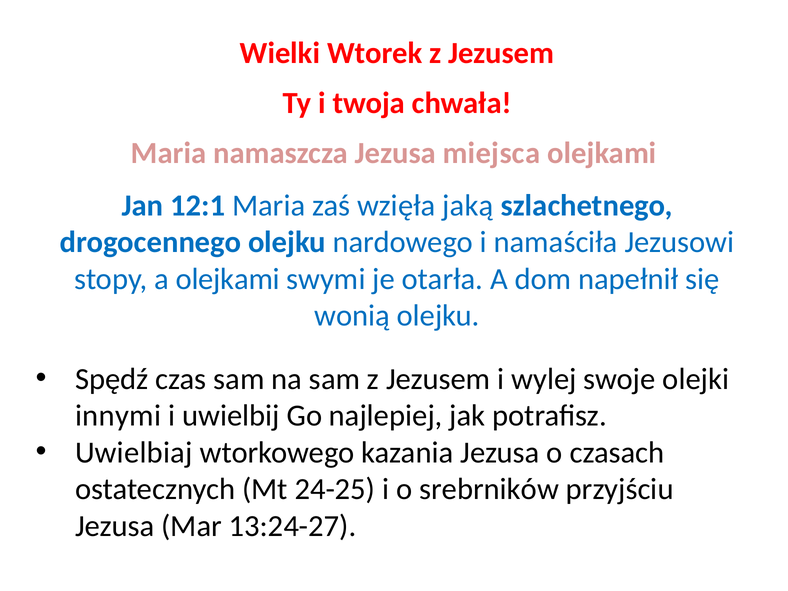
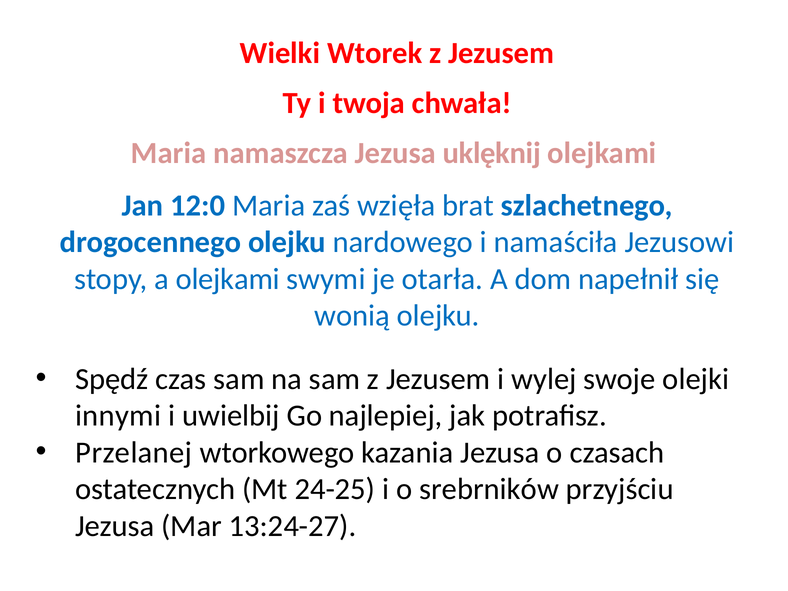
miejsca: miejsca -> uklęknij
12:1: 12:1 -> 12:0
jaką: jaką -> brat
Uwielbiaj: Uwielbiaj -> Przelanej
